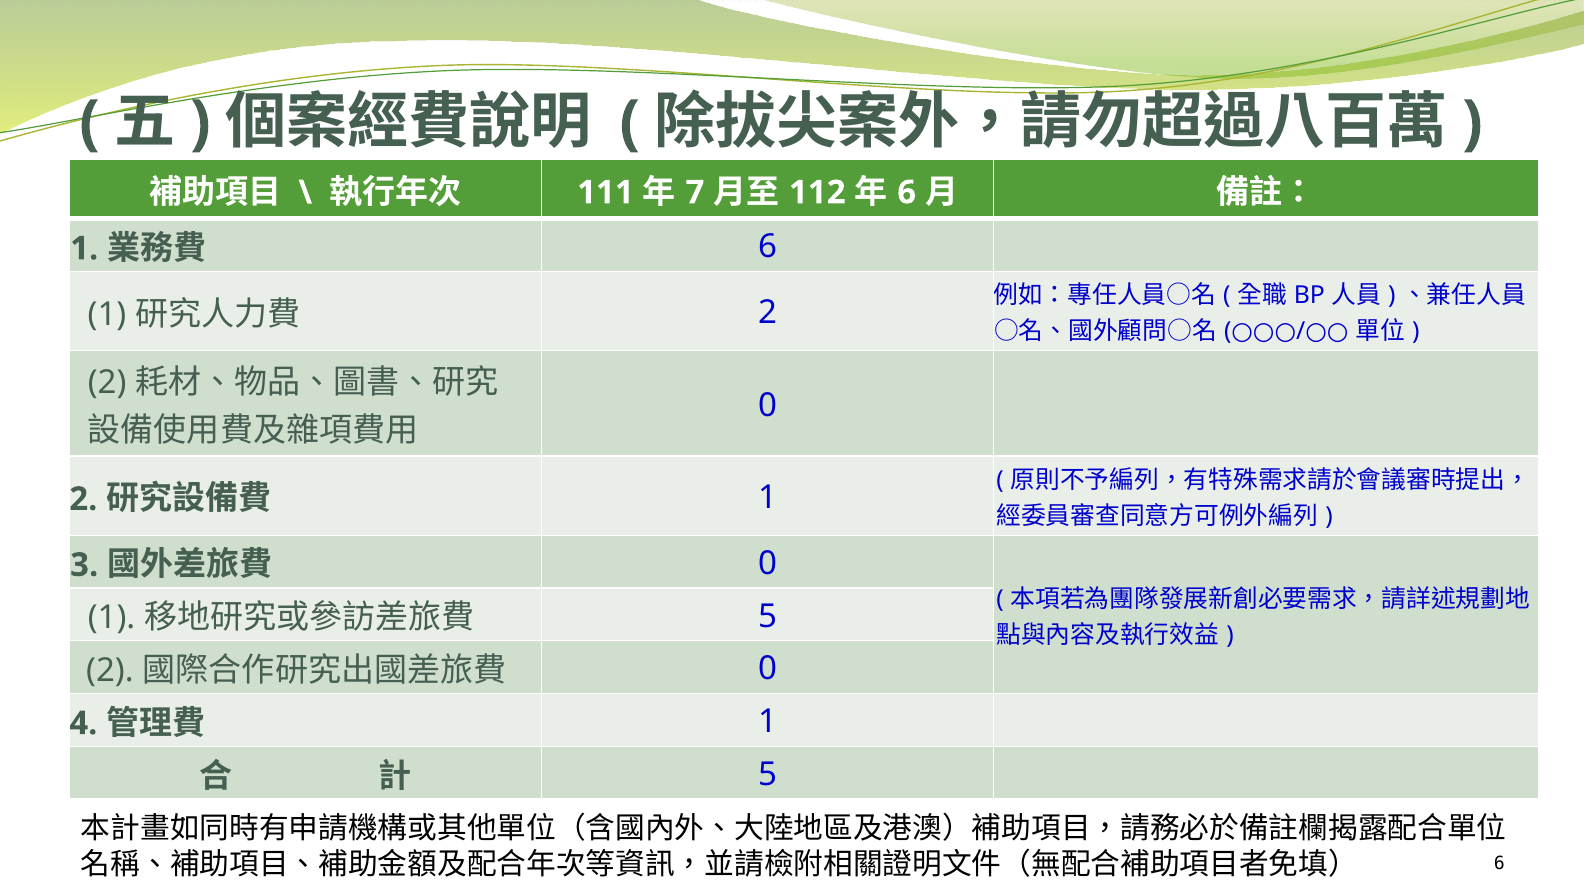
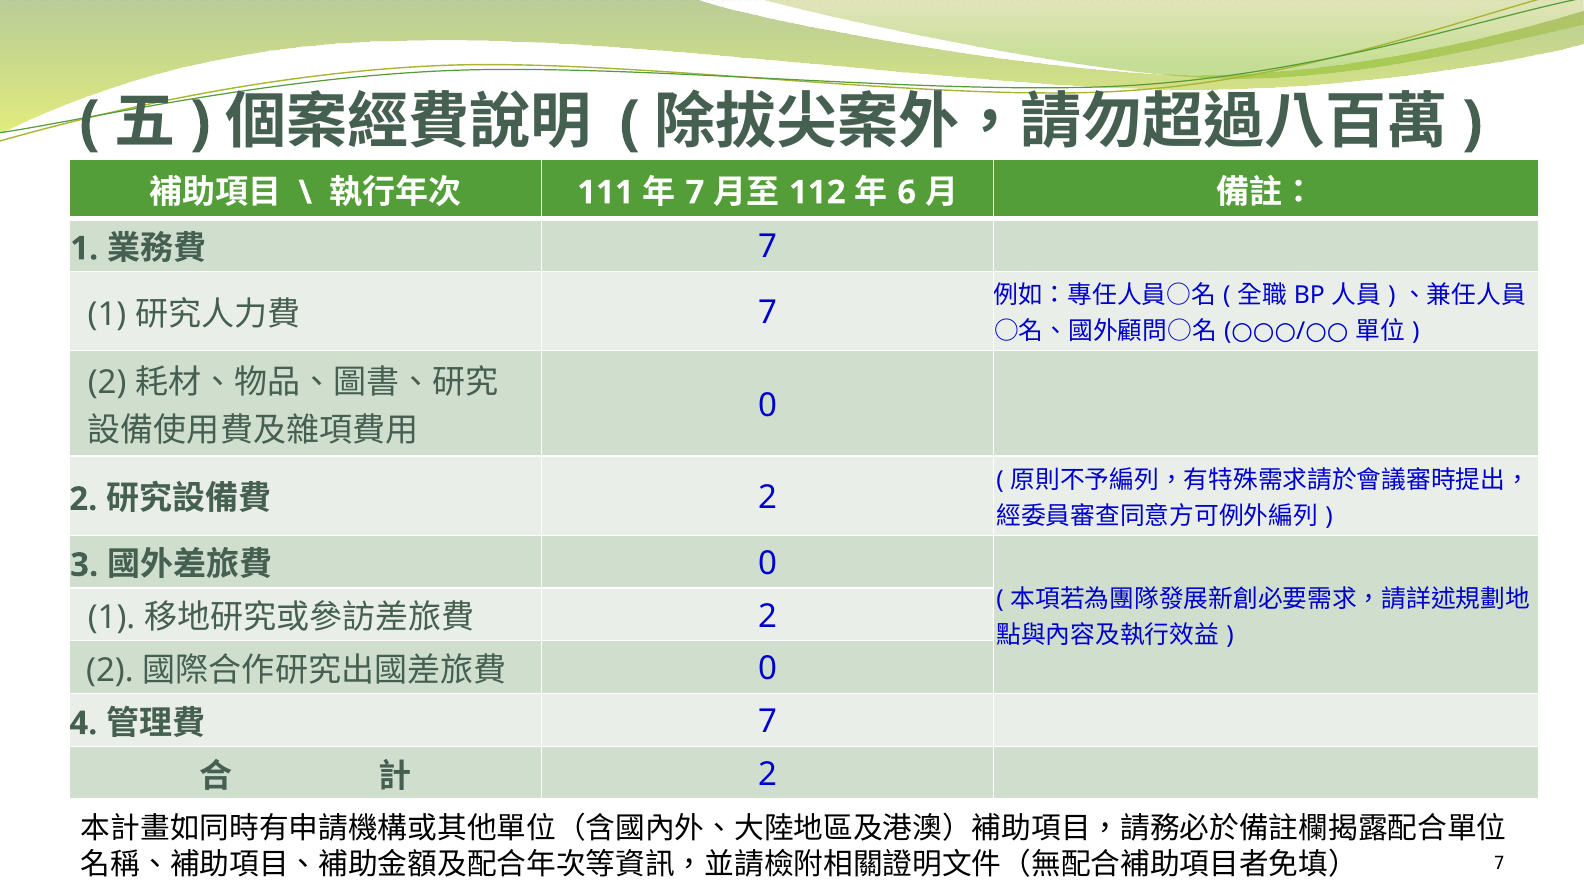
6 at (768, 247): 6 -> 7
2 at (768, 313): 2 -> 7
1 at (768, 498): 1 -> 2
5 at (768, 616): 5 -> 2
1 at (768, 722): 1 -> 7
5 at (768, 775): 5 -> 2
6 at (1499, 864): 6 -> 7
